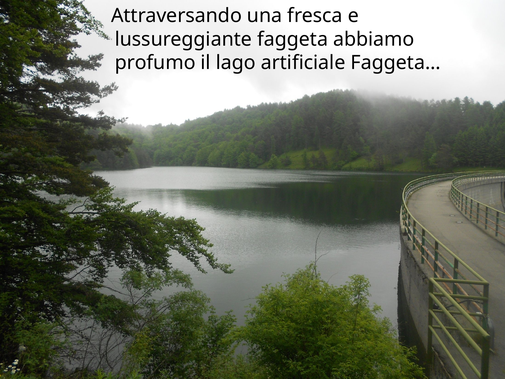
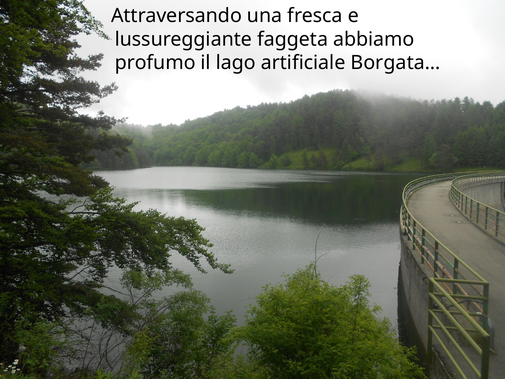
Faggeta…: Faggeta… -> Borgata…
